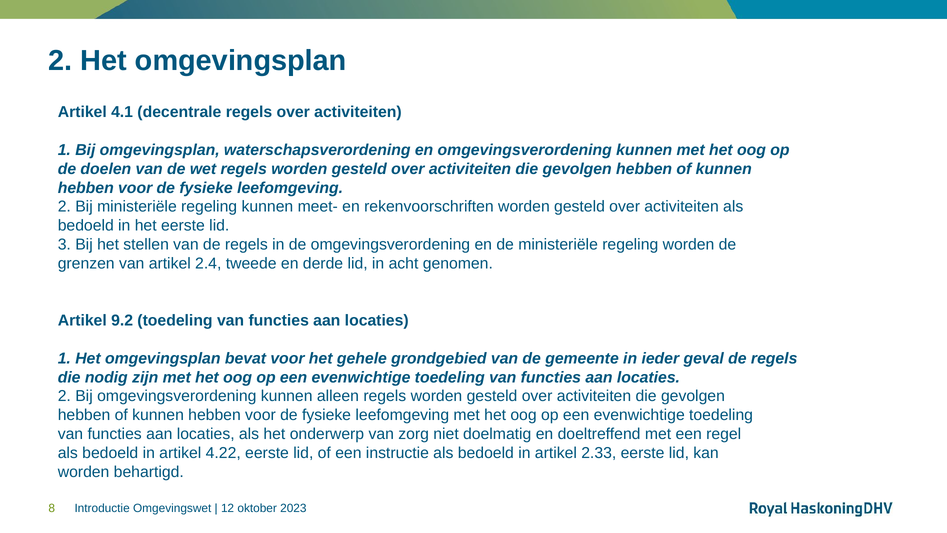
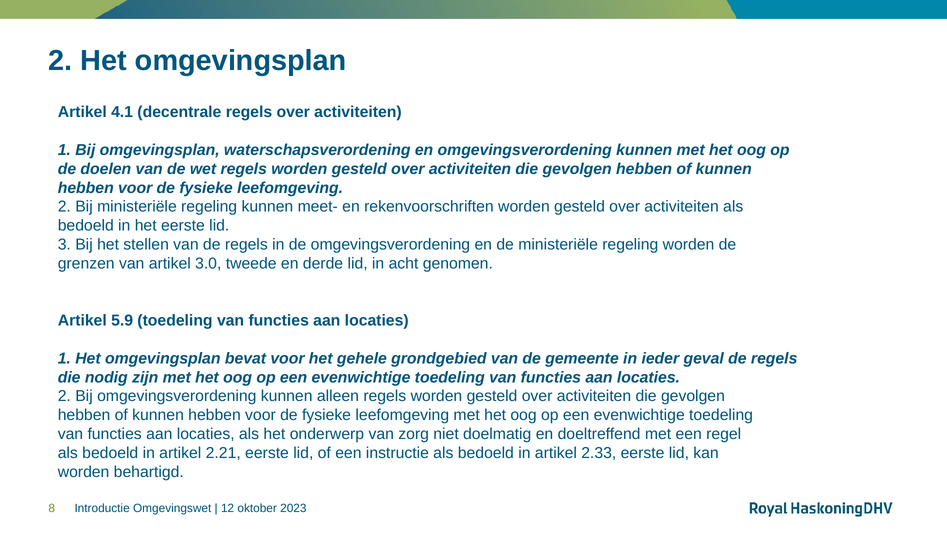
2.4: 2.4 -> 3.0
9.2: 9.2 -> 5.9
4.22: 4.22 -> 2.21
